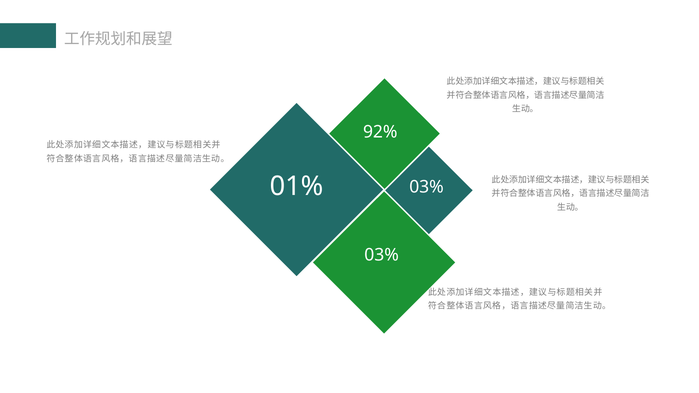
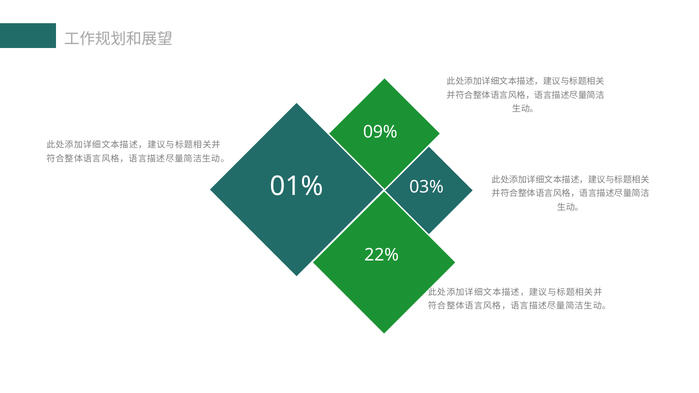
92%: 92% -> 09%
03% at (382, 255): 03% -> 22%
